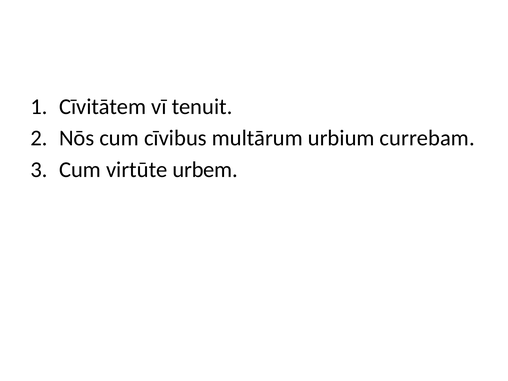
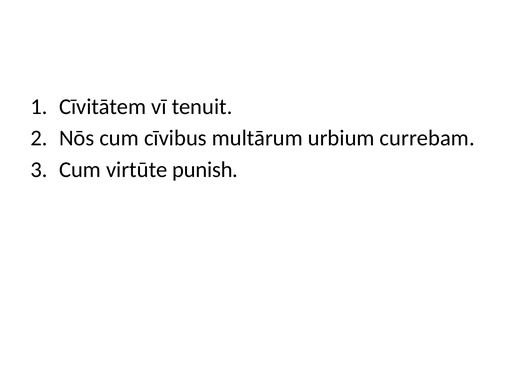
urbem: urbem -> punish
